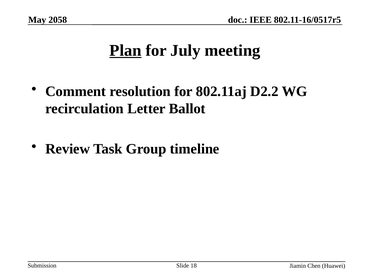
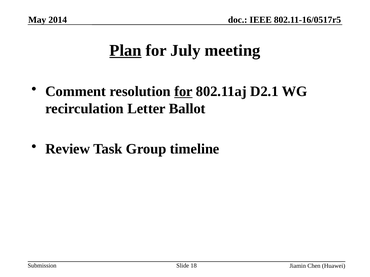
2058: 2058 -> 2014
for at (183, 92) underline: none -> present
D2.2: D2.2 -> D2.1
